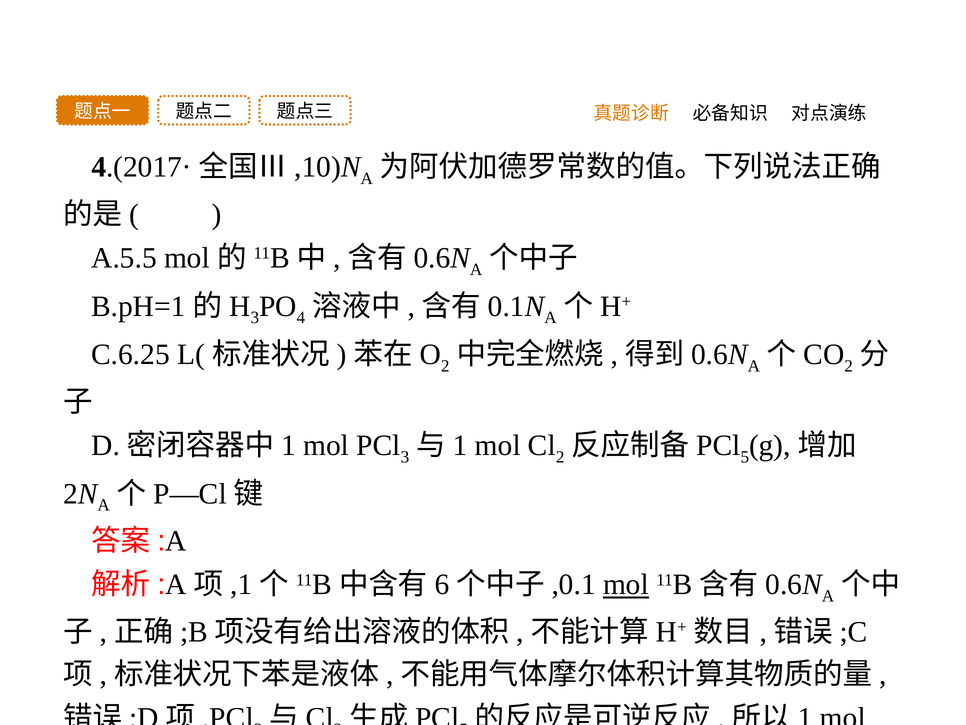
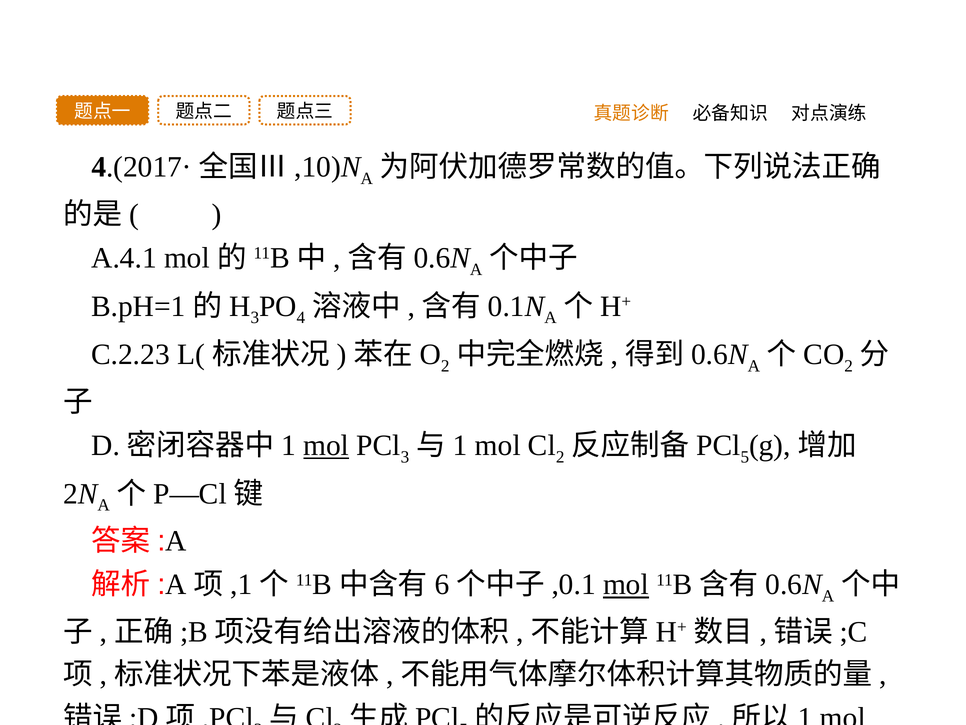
A.5.5: A.5.5 -> A.4.1
C.6.25: C.6.25 -> C.2.23
mol at (326, 445) underline: none -> present
